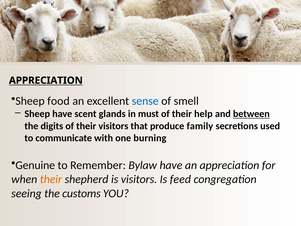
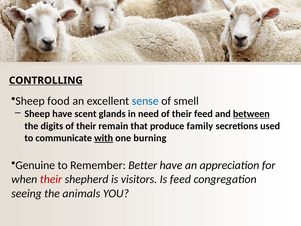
APPRECIATION at (46, 80): APPRECIATION -> CONTROLLING
must: must -> need
their help: help -> feed
their visitors: visitors -> remain
with underline: none -> present
Bylaw: Bylaw -> Better
their at (51, 179) colour: orange -> red
customs: customs -> animals
